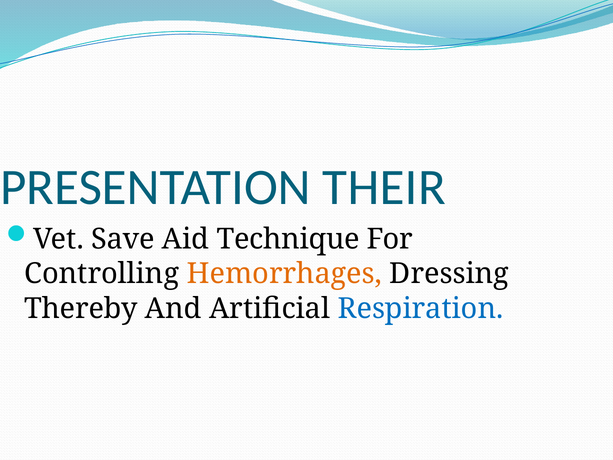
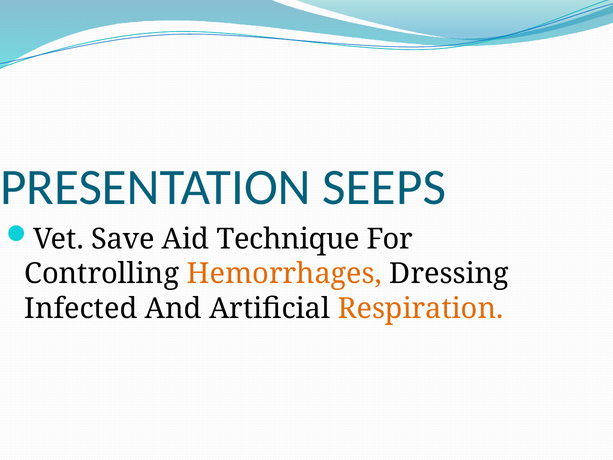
THEIR: THEIR -> SEEPS
Thereby: Thereby -> Infected
Respiration colour: blue -> orange
